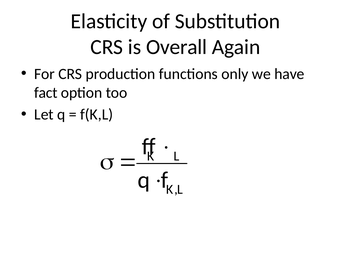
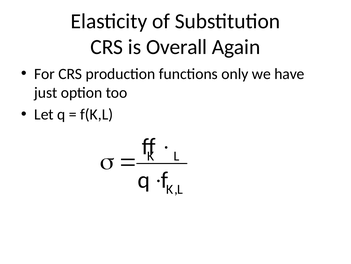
fact: fact -> just
